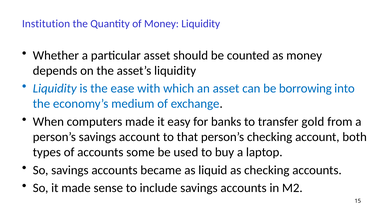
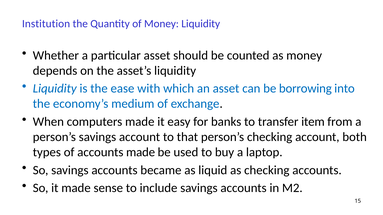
gold: gold -> item
accounts some: some -> made
